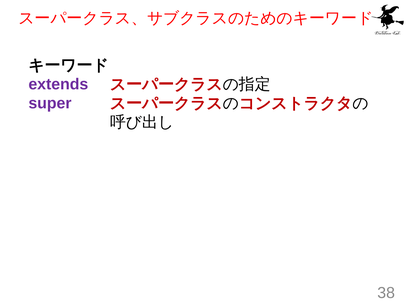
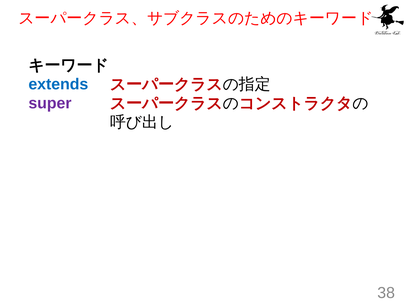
extends colour: purple -> blue
